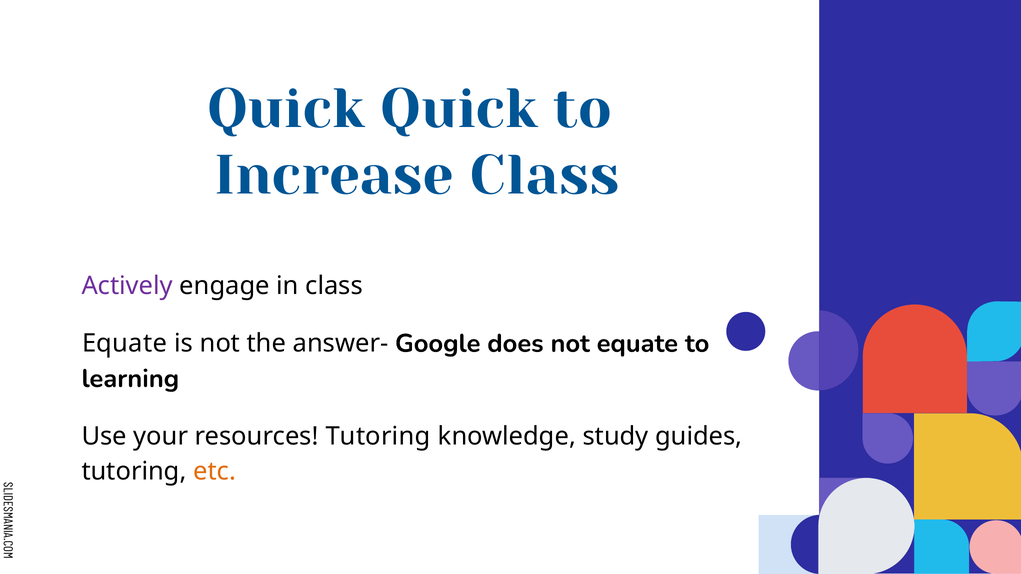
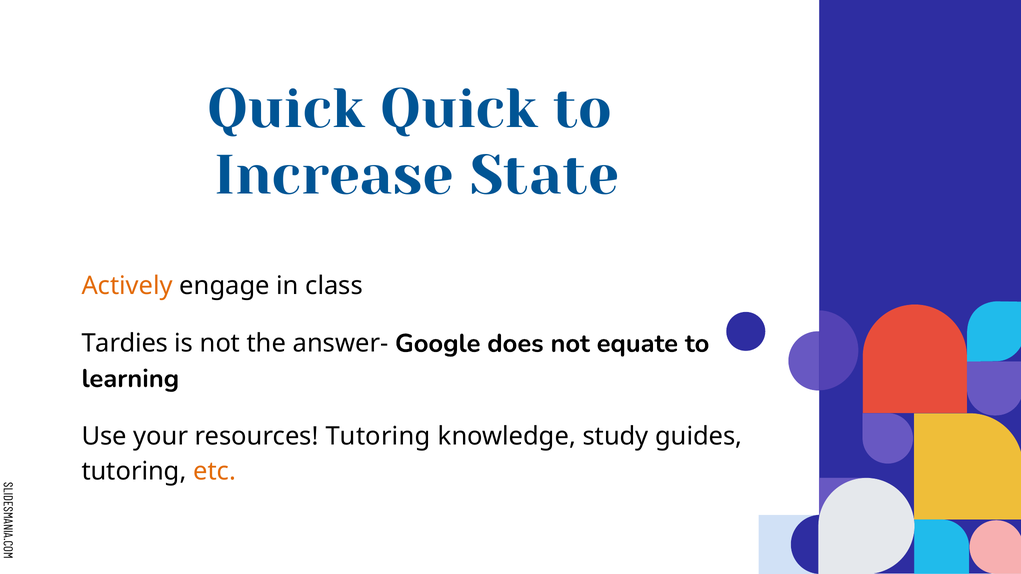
Increase Class: Class -> State
Actively colour: purple -> orange
Equate at (124, 344): Equate -> Tardies
